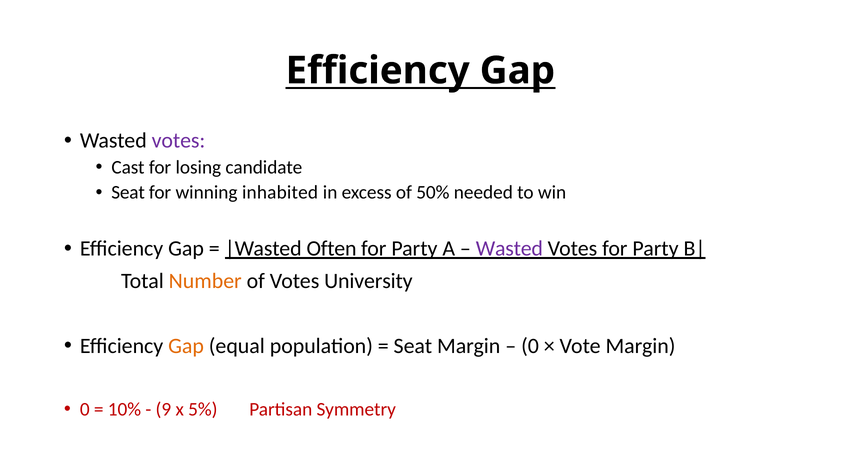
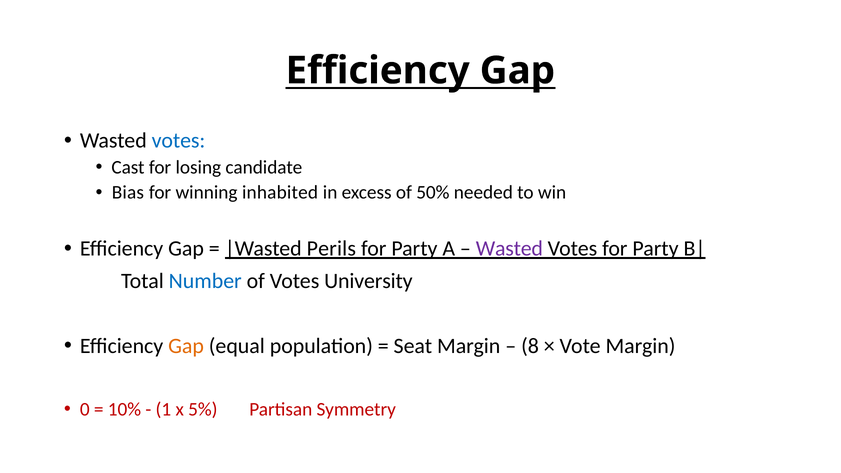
votes at (178, 141) colour: purple -> blue
Seat at (128, 193): Seat -> Bias
Often: Often -> Perils
Number colour: orange -> blue
0 at (530, 346): 0 -> 8
9: 9 -> 1
